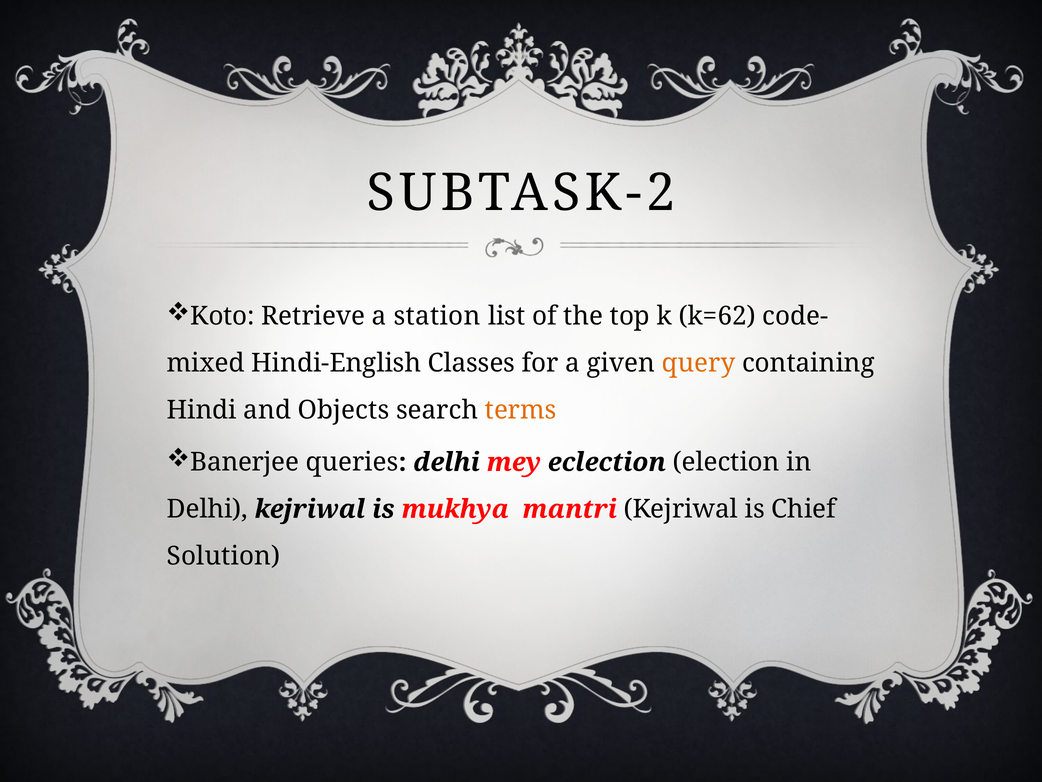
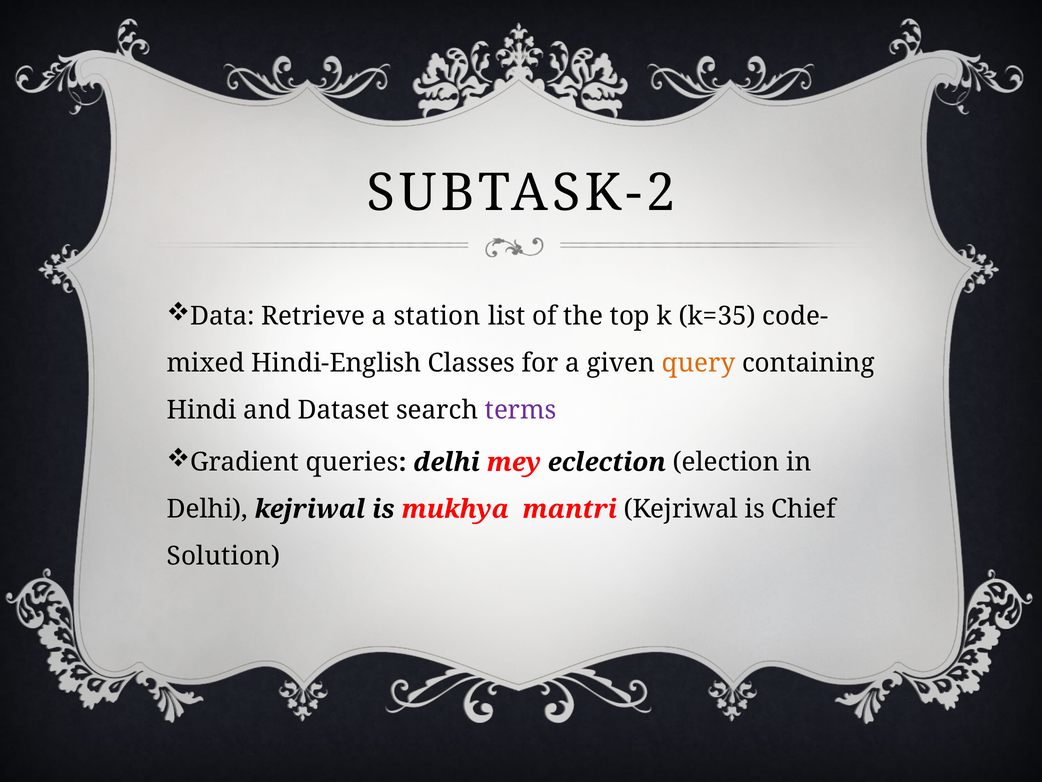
Koto: Koto -> Data
k=62: k=62 -> k=35
Objects: Objects -> Dataset
terms colour: orange -> purple
Banerjee: Banerjee -> Gradient
